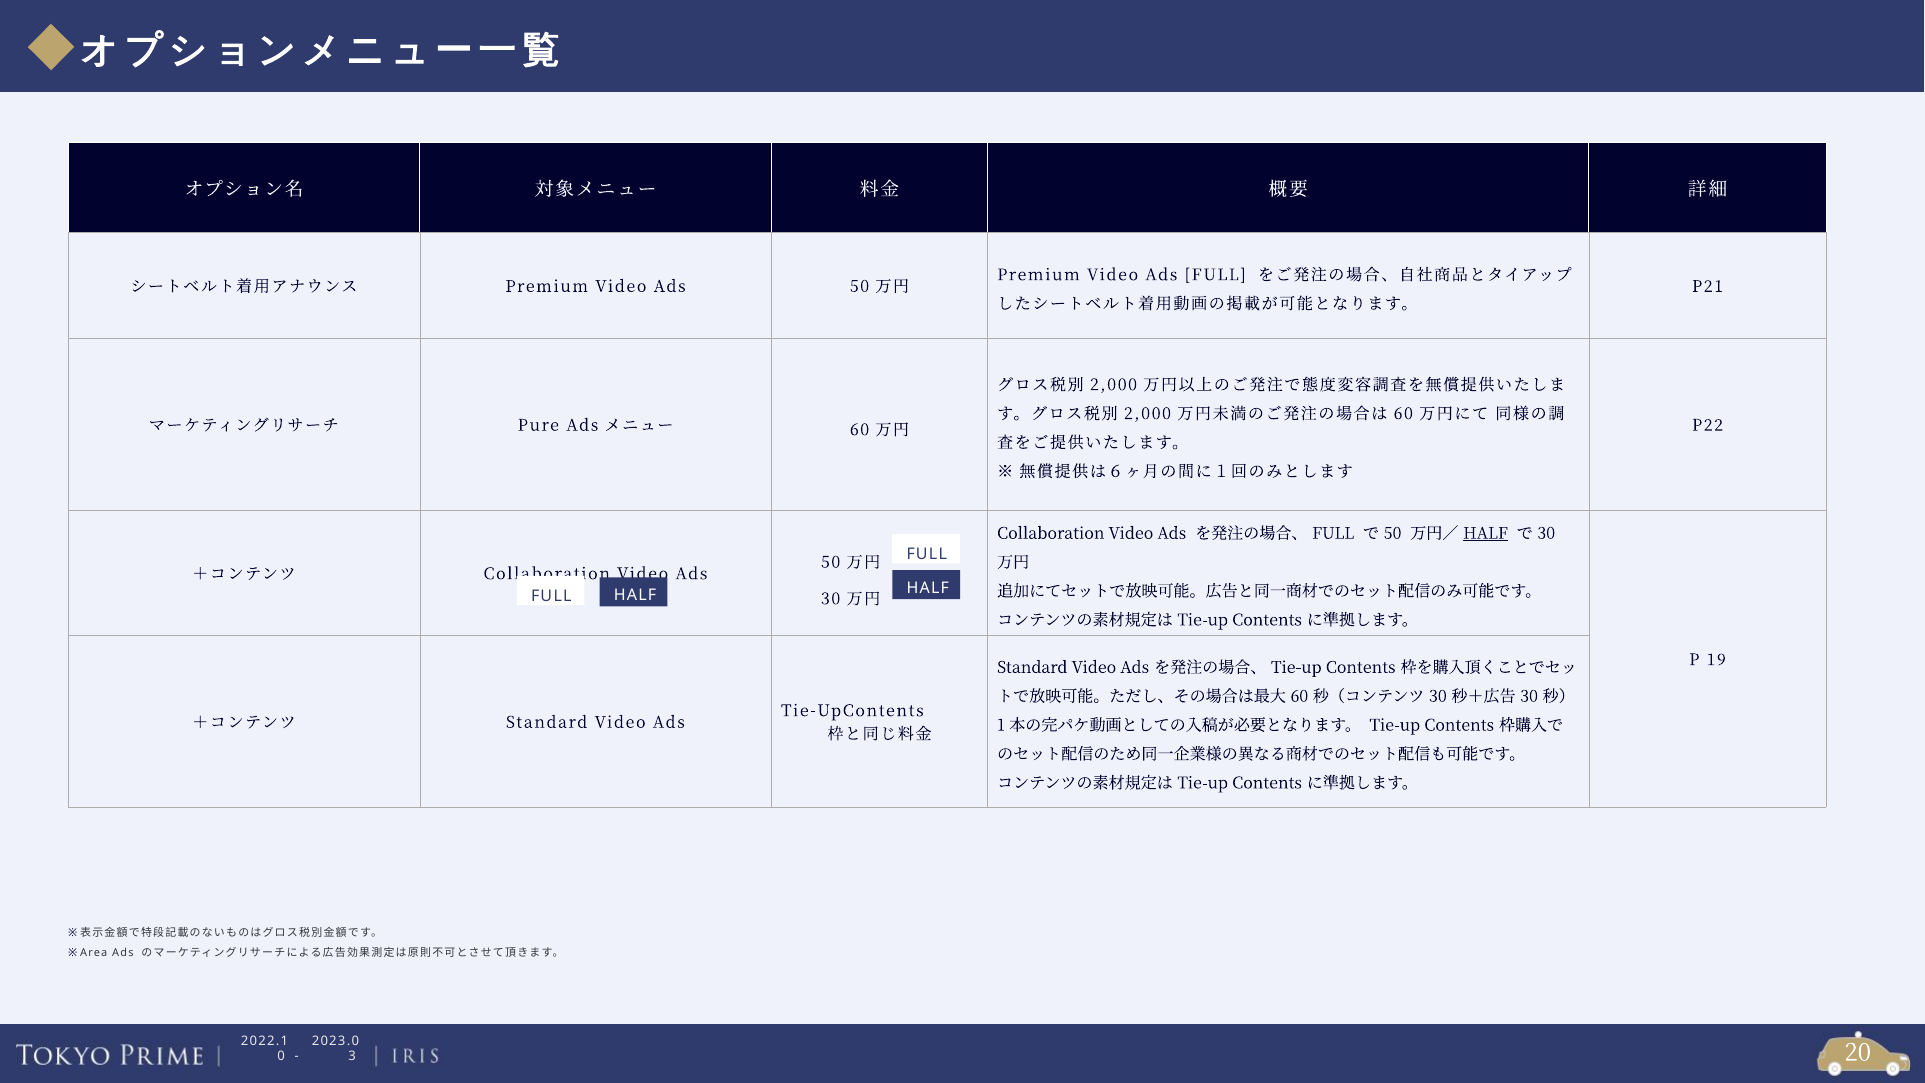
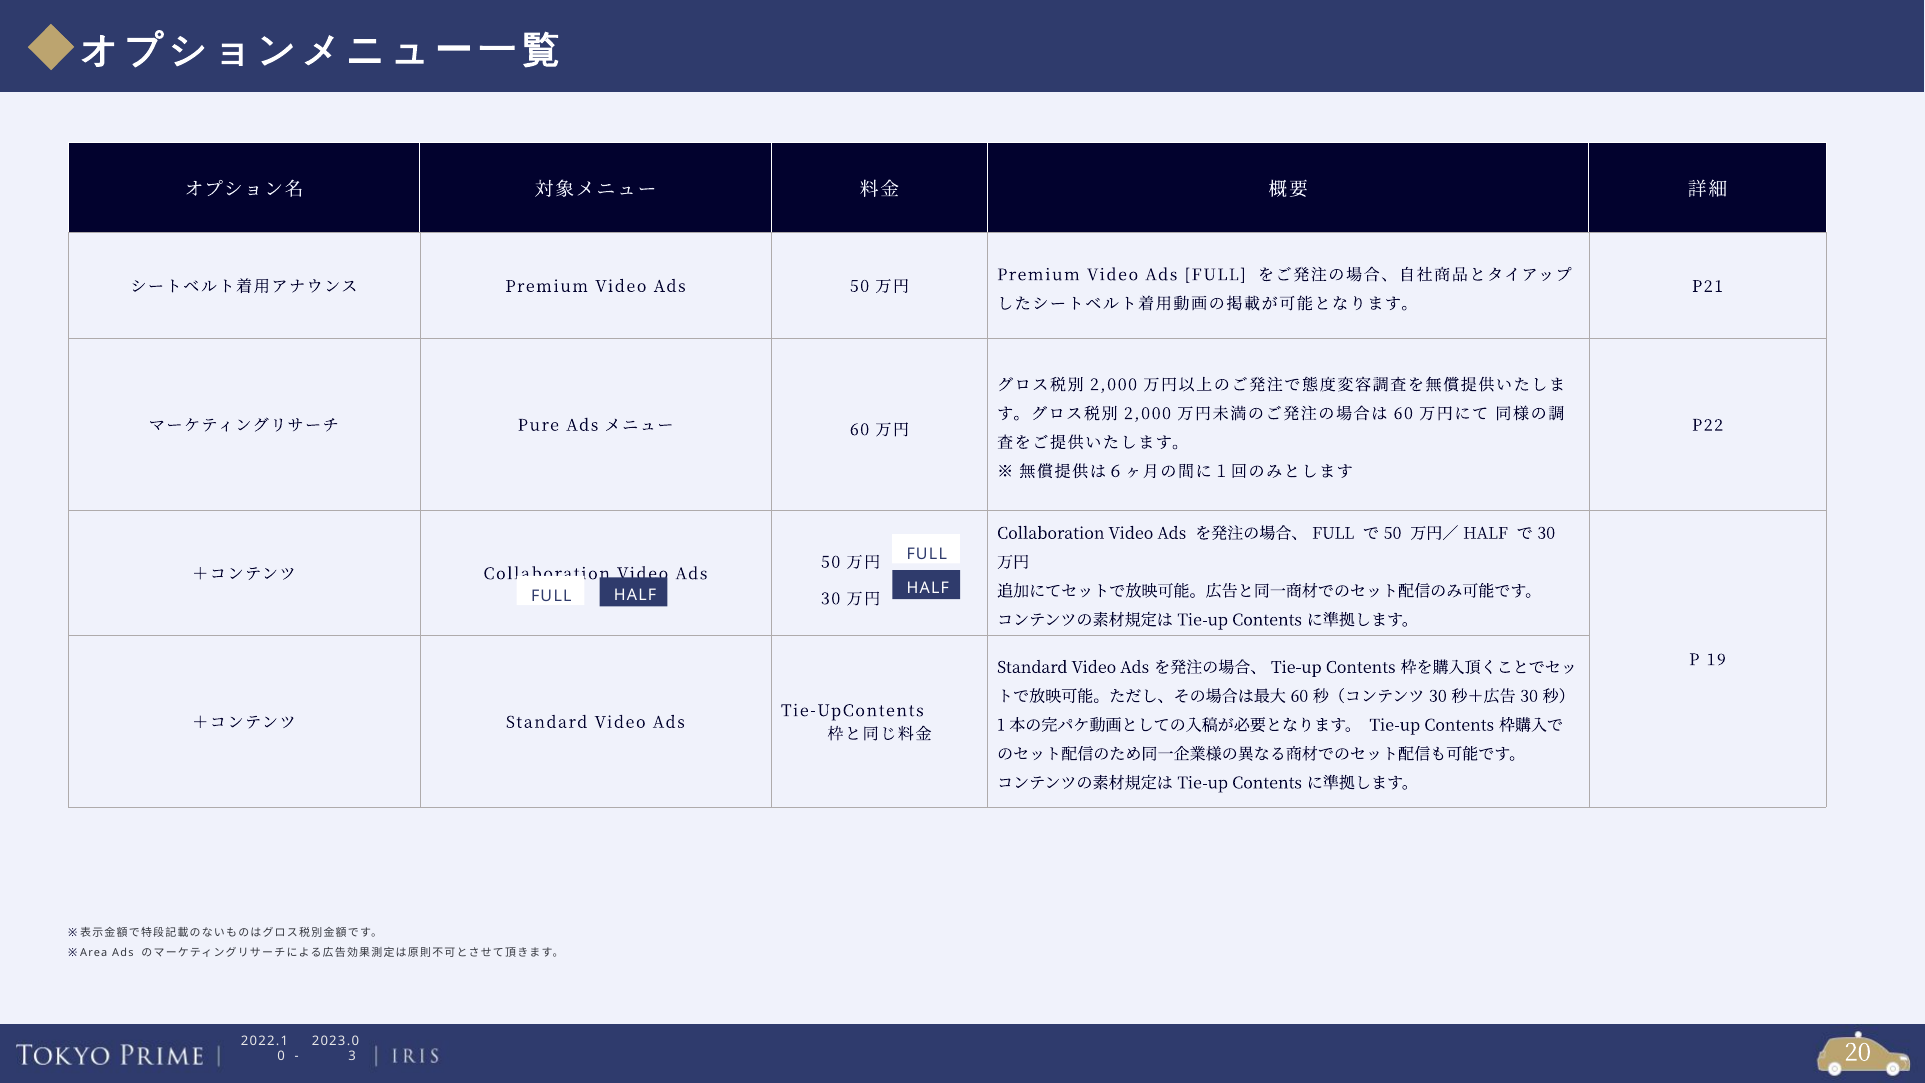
HALF at (1486, 533) underline: present -> none
